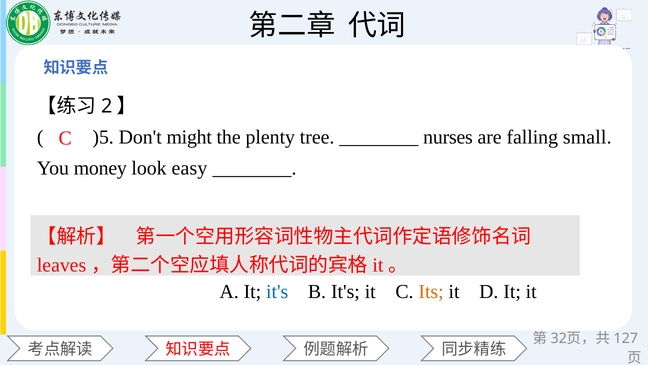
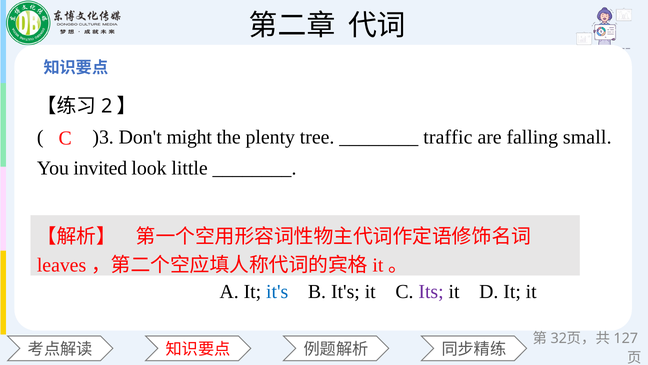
)5: )5 -> )3
nurses: nurses -> traffic
money: money -> invited
easy: easy -> little
Its colour: orange -> purple
